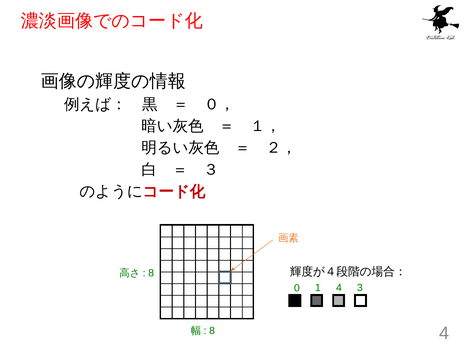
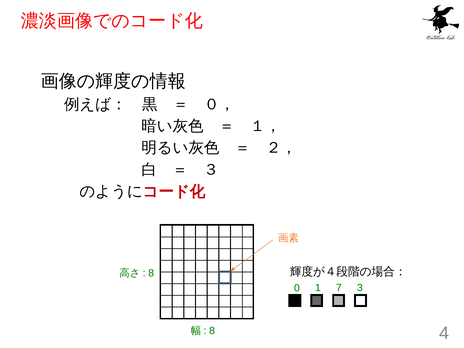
1 4: 4 -> 7
